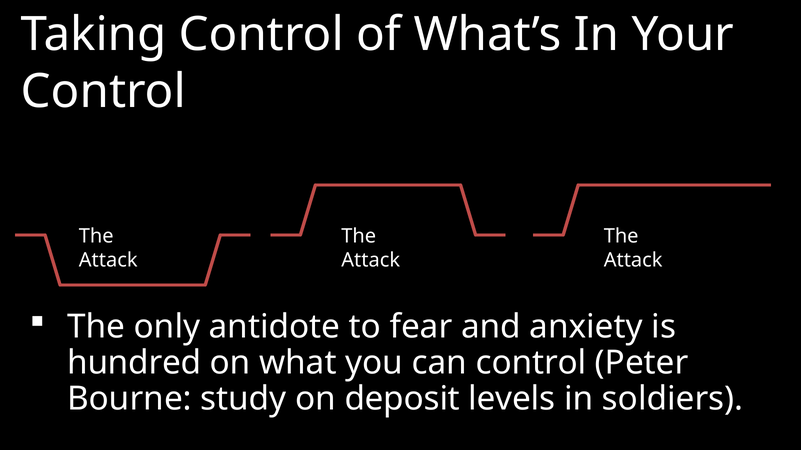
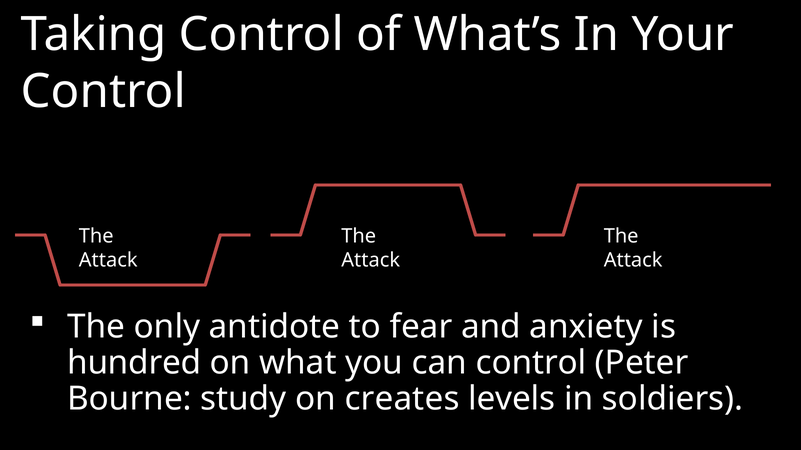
deposit: deposit -> creates
